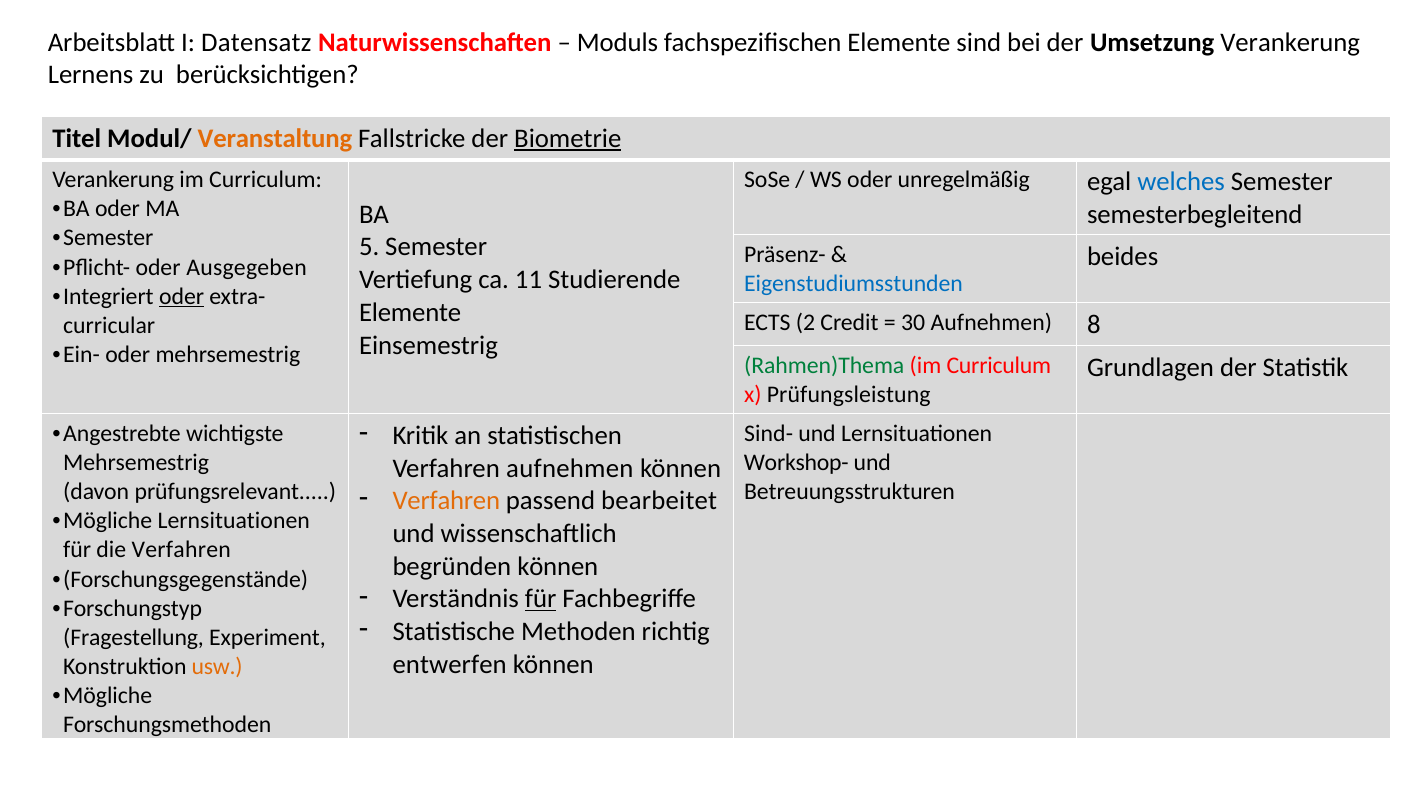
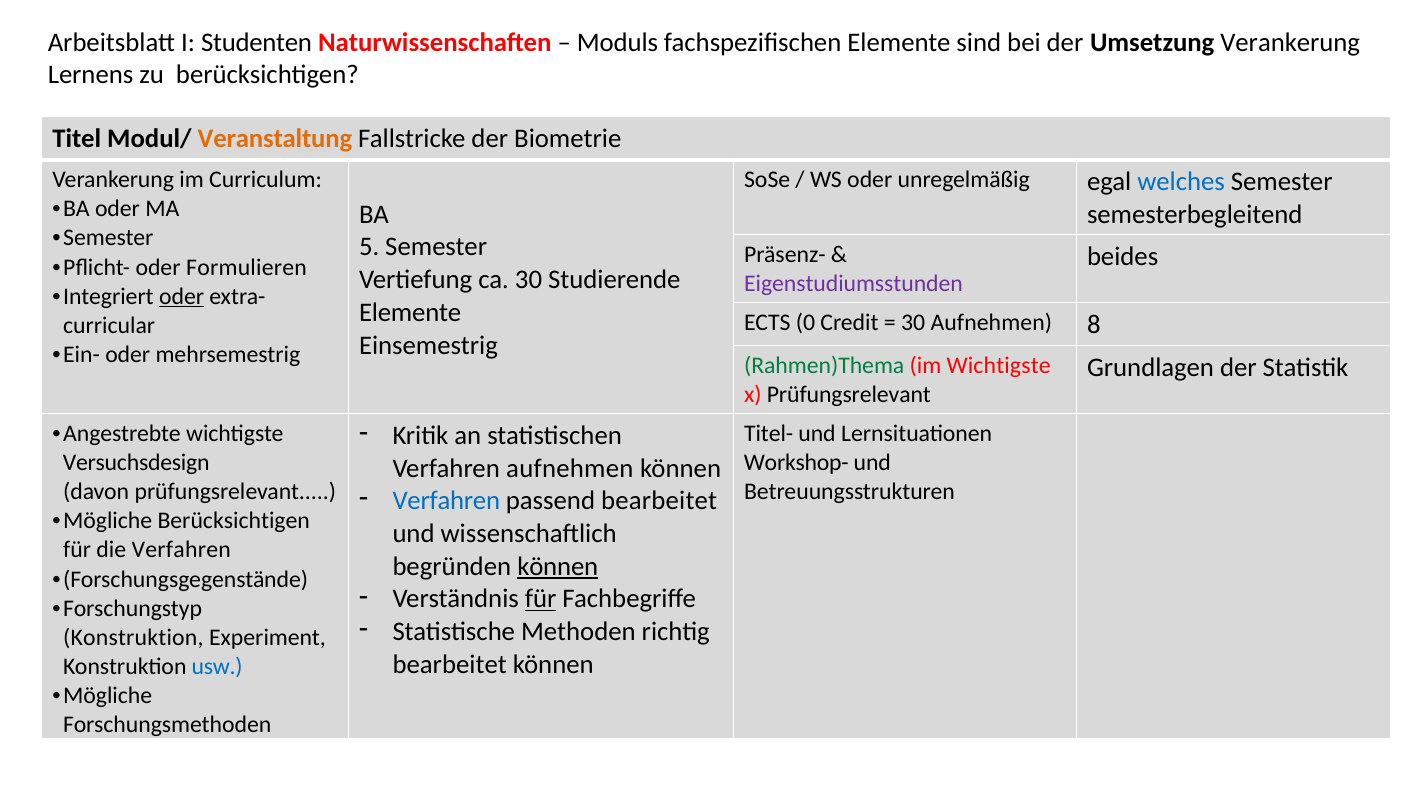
Datensatz: Datensatz -> Studenten
Biometrie underline: present -> none
Ausgegeben: Ausgegeben -> Formulieren
ca 11: 11 -> 30
Eigenstudiumsstunden colour: blue -> purple
2: 2 -> 0
Curriculum at (999, 365): Curriculum -> Wichtigste
x Prüfungsleistung: Prüfungsleistung -> Prüfungsrelevant
Sind-: Sind- -> Titel-
Mehrsemestrig at (136, 462): Mehrsemestrig -> Versuchsdesign
Verfahren at (446, 500) colour: orange -> blue
Mögliche Lernsituationen: Lernsituationen -> Berücksichtigen
können at (558, 566) underline: none -> present
Fragestellung at (134, 637): Fragestellung -> Konstruktion
entwerfen at (450, 664): entwerfen -> bearbeitet
usw colour: orange -> blue
